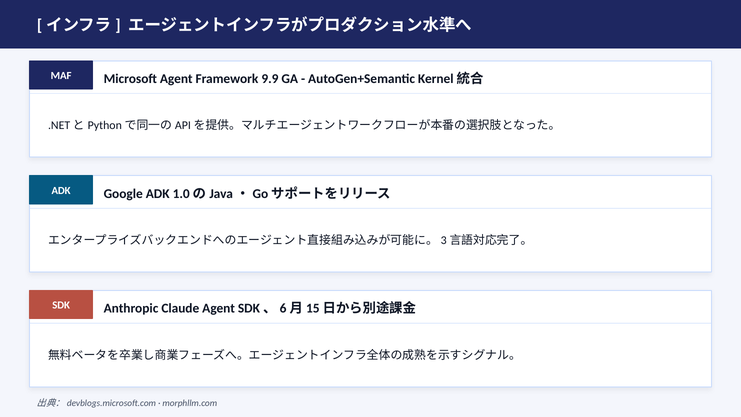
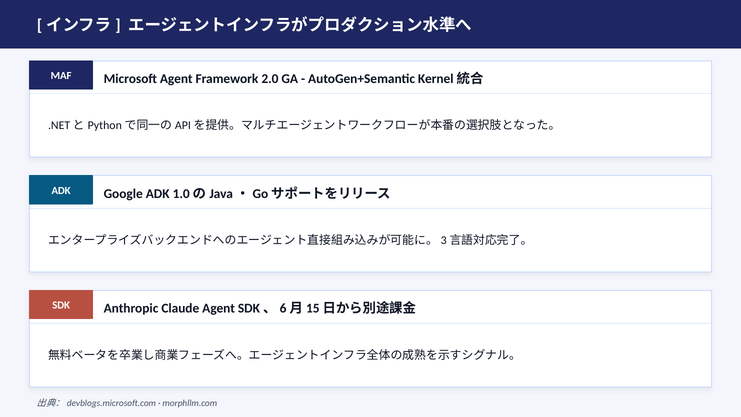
9.9: 9.9 -> 2.0
